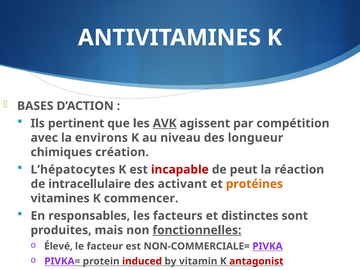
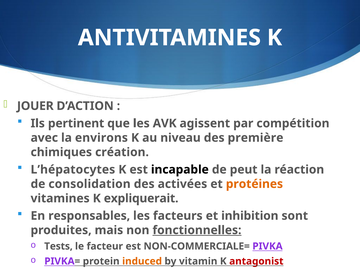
BASES: BASES -> JOUER
AVK underline: present -> none
longueur: longueur -> première
incapable colour: red -> black
intracellulaire: intracellulaire -> consolidation
activant: activant -> activées
commencer: commencer -> expliquerait
distinctes: distinctes -> inhibition
Élevé: Élevé -> Tests
induced colour: red -> orange
